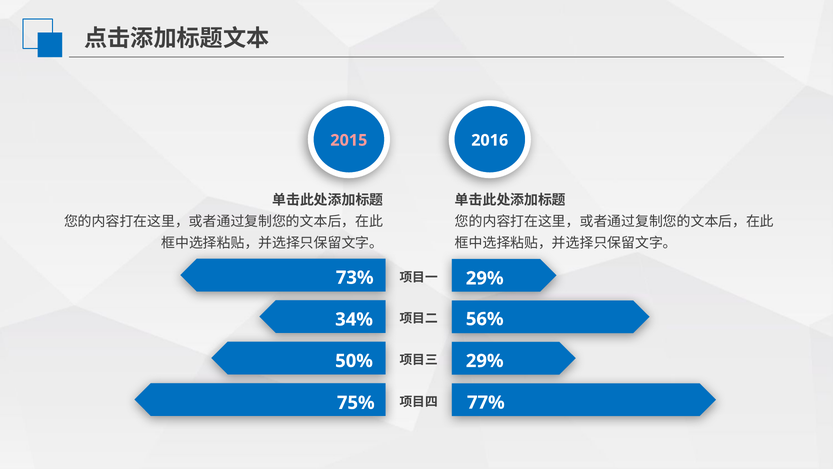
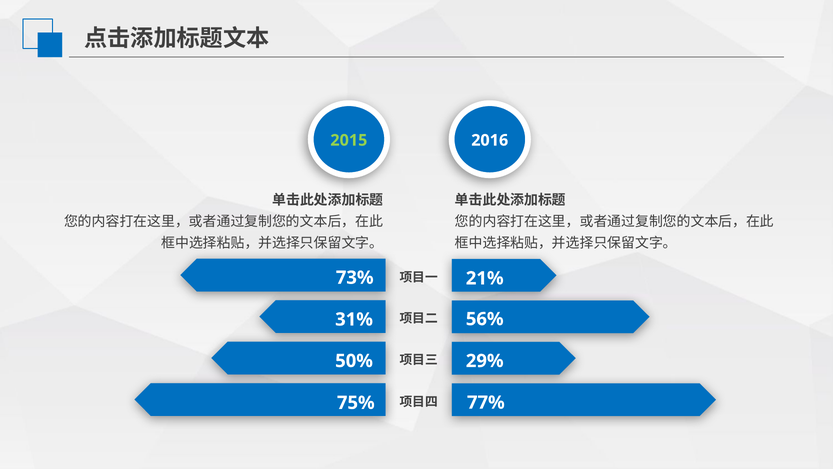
2015 colour: pink -> light green
29% at (485, 278): 29% -> 21%
34%: 34% -> 31%
